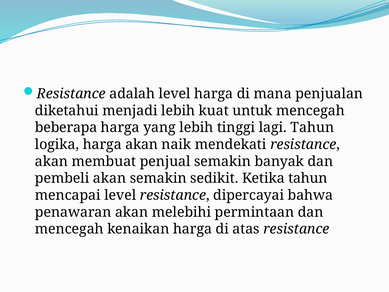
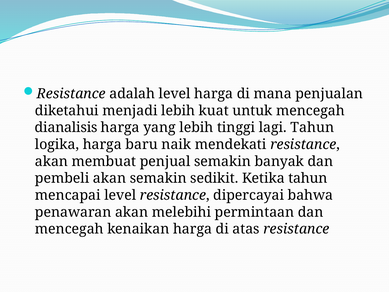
beberapa: beberapa -> dianalisis
harga akan: akan -> baru
